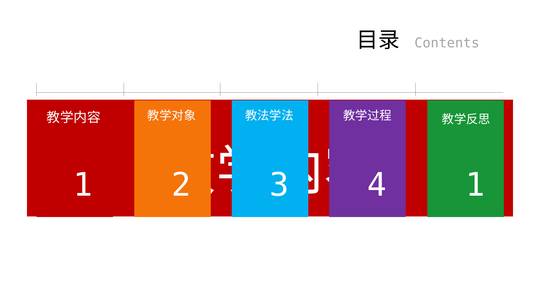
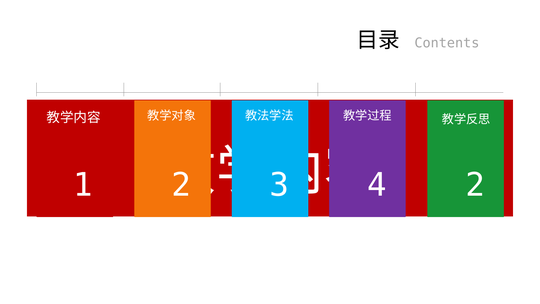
1 at (475, 185): 1 -> 2
